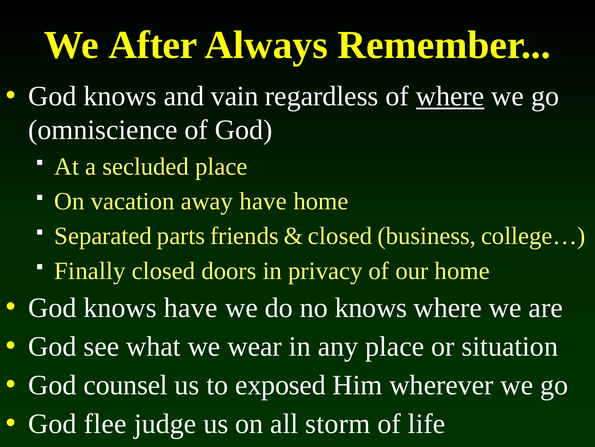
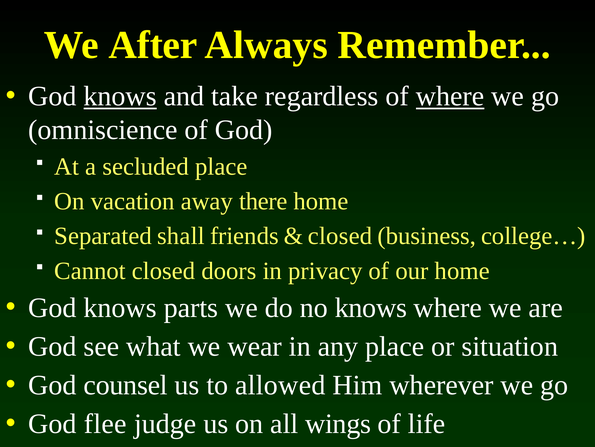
knows at (120, 96) underline: none -> present
vain: vain -> take
away have: have -> there
parts: parts -> shall
Finally: Finally -> Cannot
knows have: have -> parts
exposed: exposed -> allowed
storm: storm -> wings
